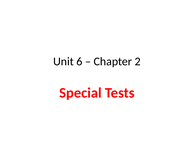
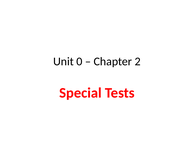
6: 6 -> 0
